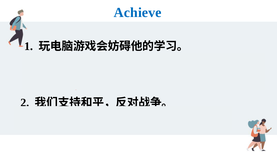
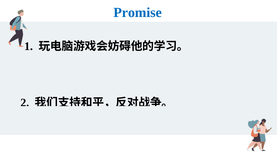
Achieve: Achieve -> Promise
